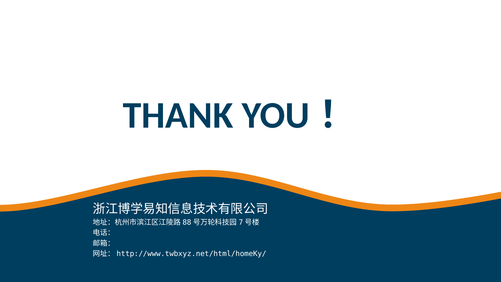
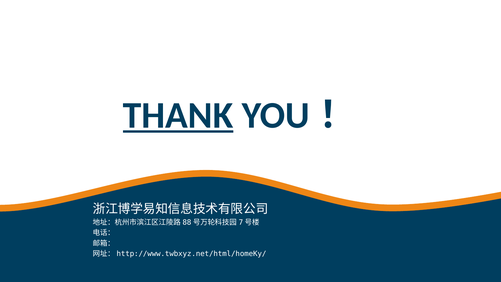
THANK underline: none -> present
